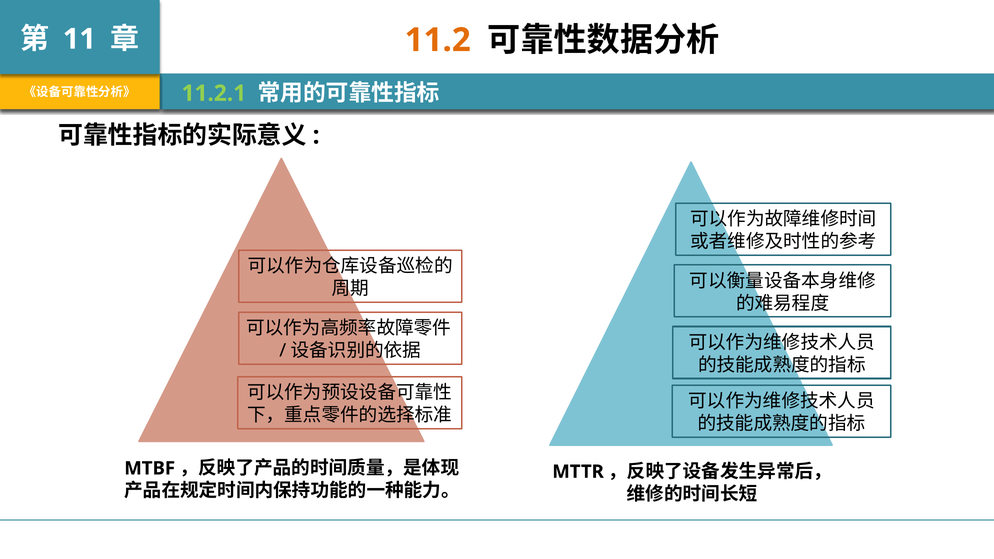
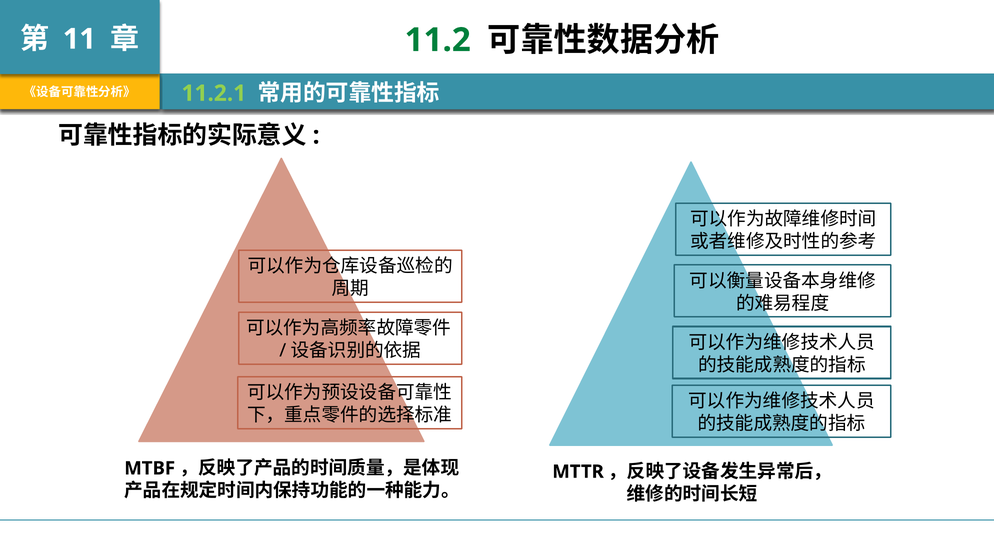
11.2 colour: orange -> green
